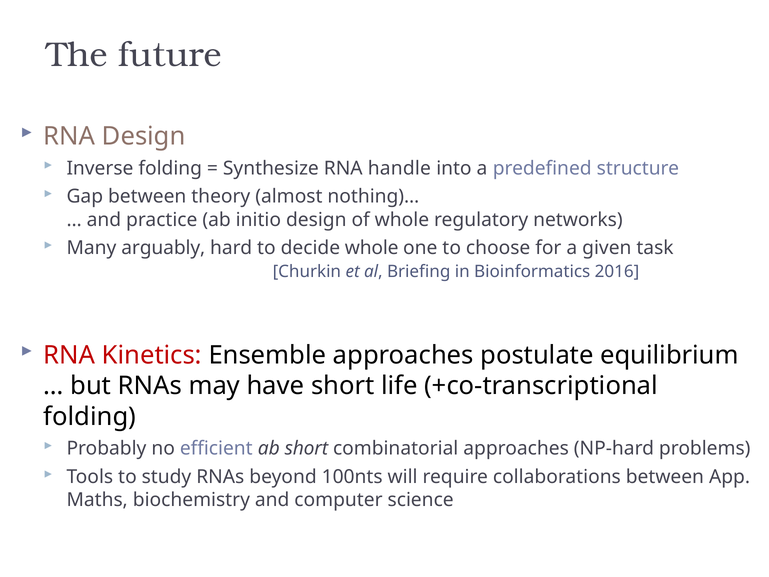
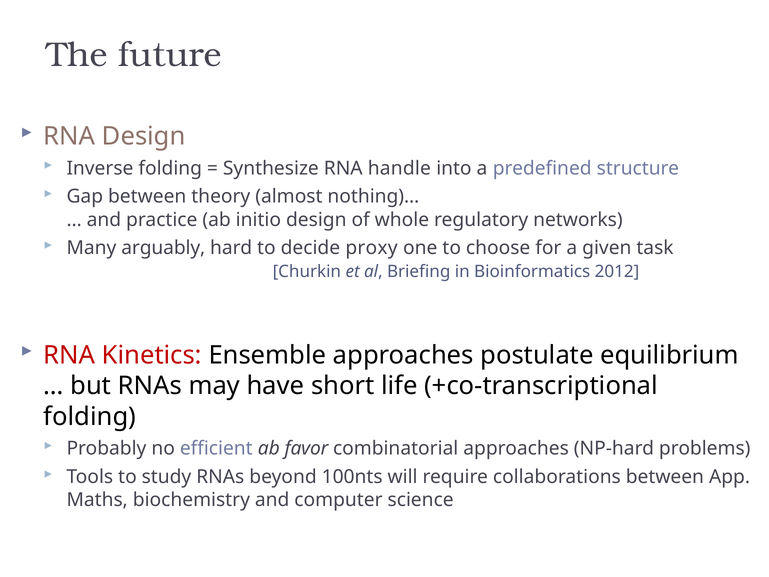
decide whole: whole -> proxy
2016: 2016 -> 2012
ab short: short -> favor
